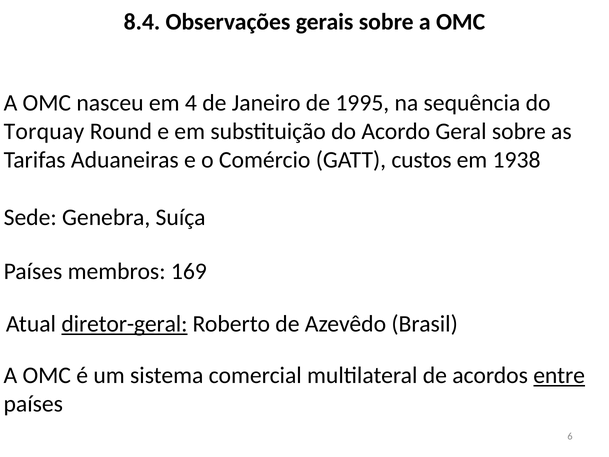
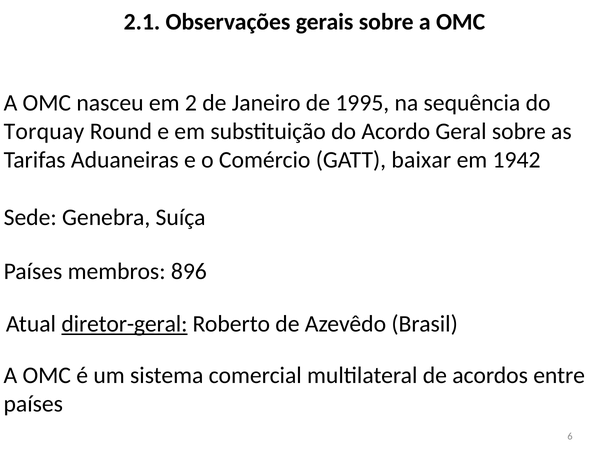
8.4: 8.4 -> 2.1
4: 4 -> 2
custos: custos -> baixar
1938: 1938 -> 1942
169: 169 -> 896
entre underline: present -> none
